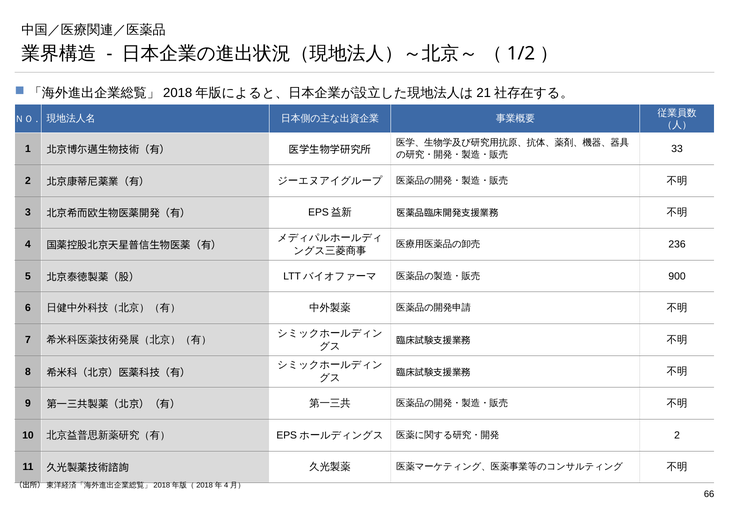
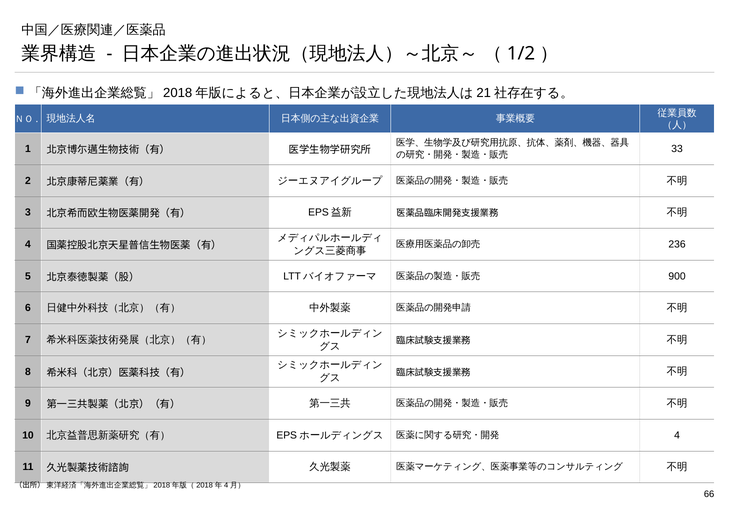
2 at (677, 435): 2 -> 4
